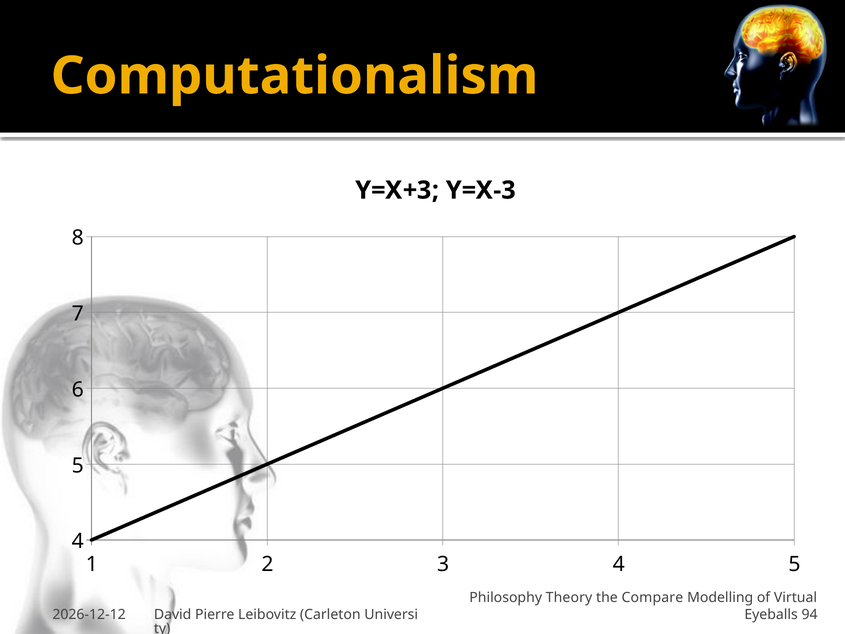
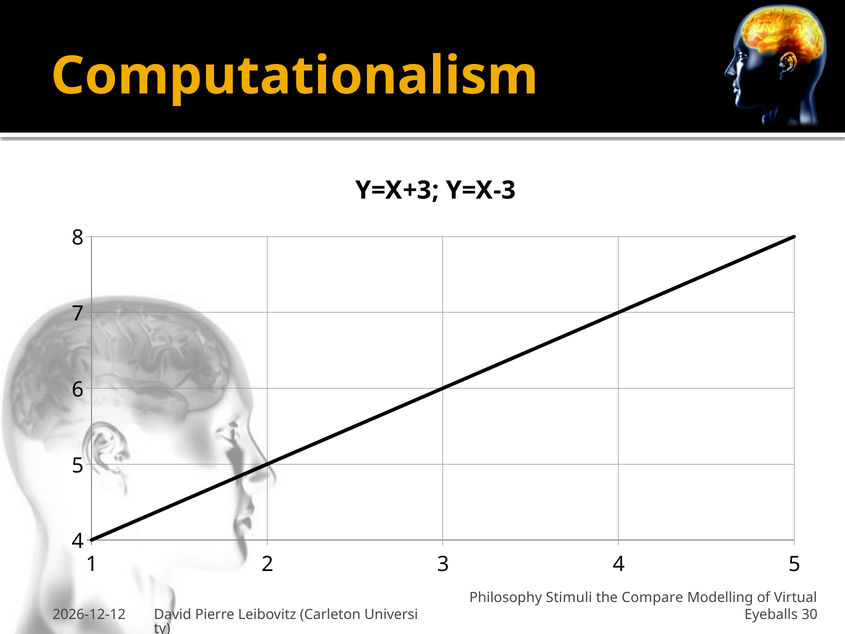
Theory: Theory -> Stimuli
94: 94 -> 30
